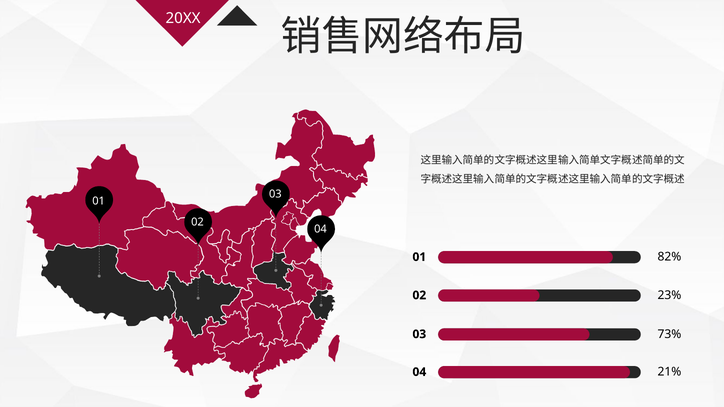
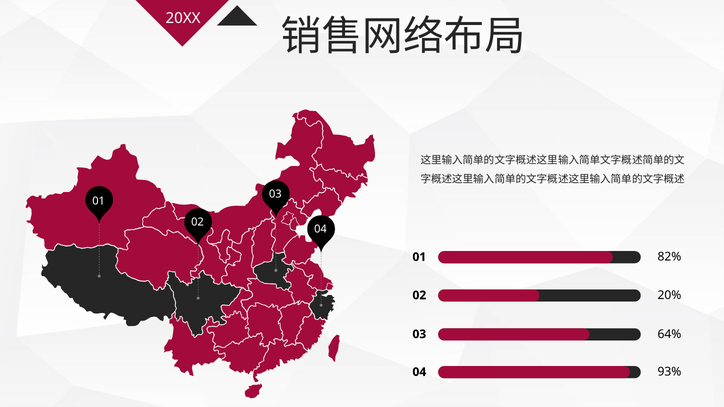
23%: 23% -> 20%
73%: 73% -> 64%
21%: 21% -> 93%
